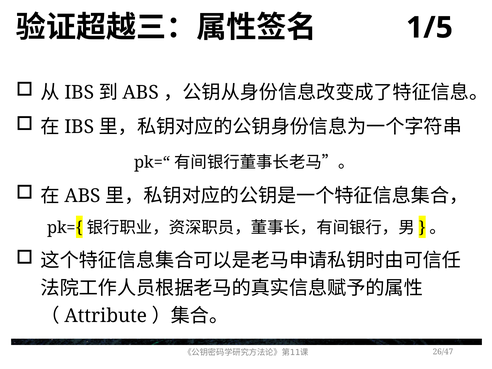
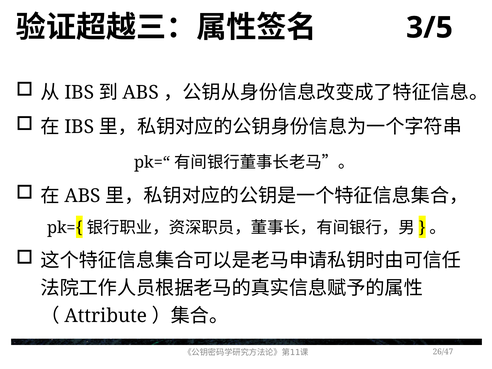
1/5: 1/5 -> 3/5
